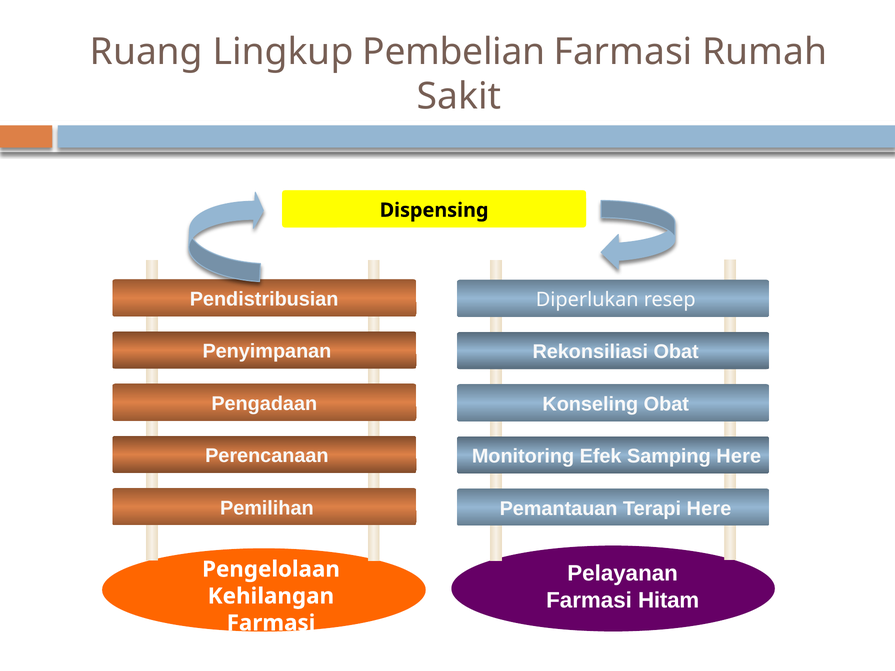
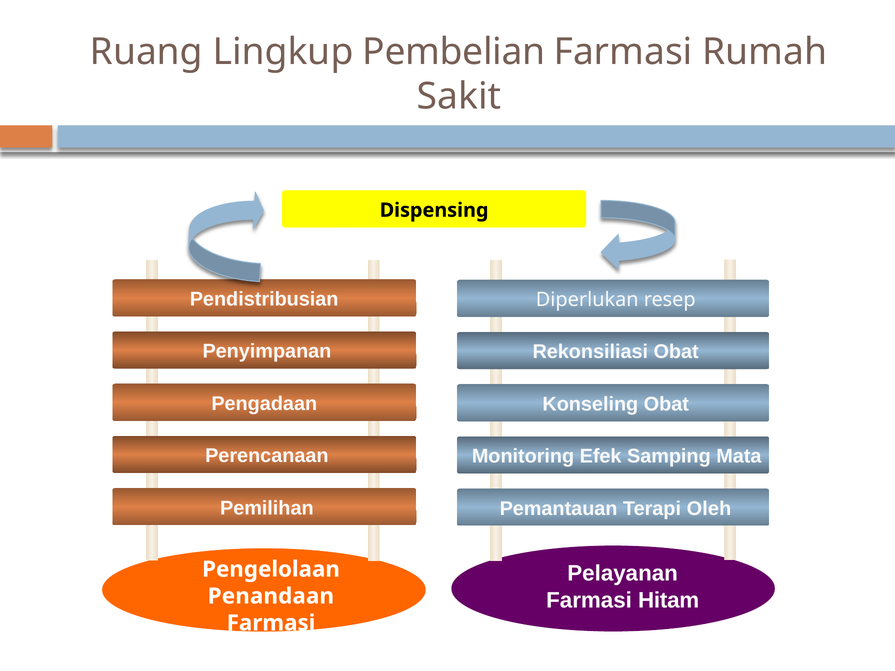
Samping Here: Here -> Mata
Terapi Here: Here -> Oleh
Kehilangan: Kehilangan -> Penandaan
